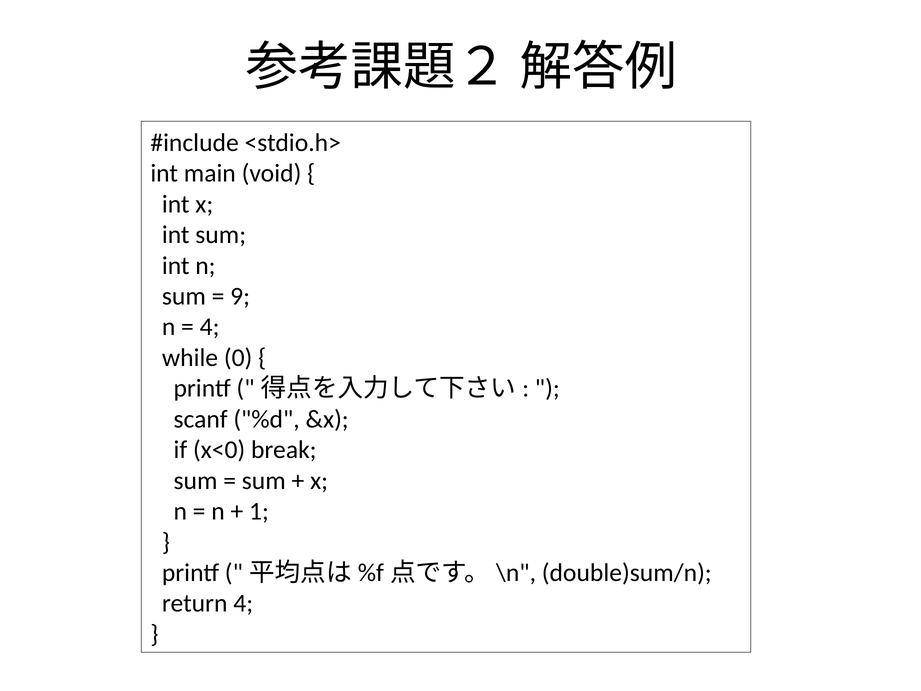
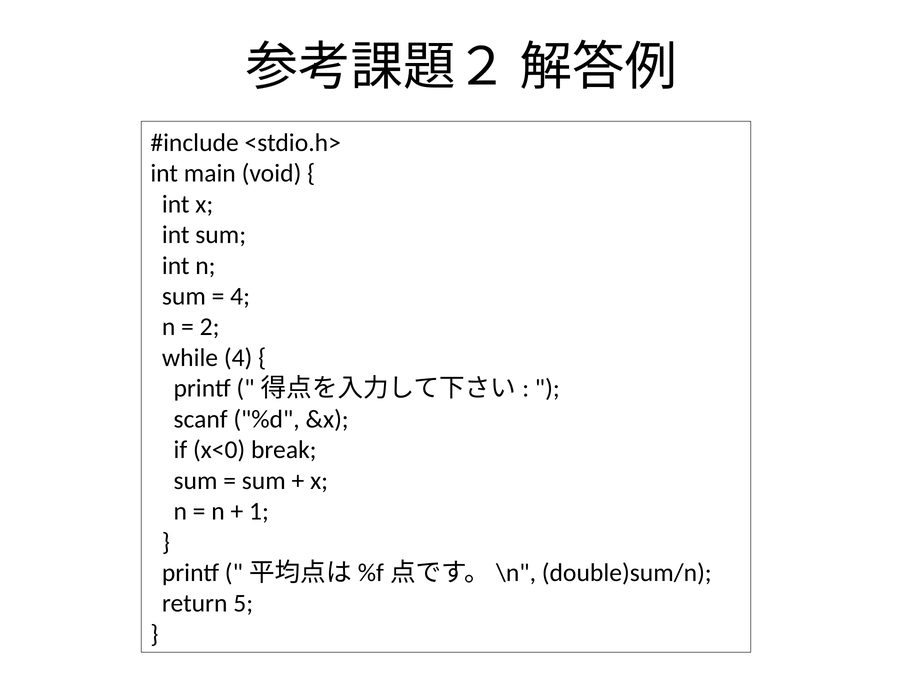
9 at (240, 296): 9 -> 4
4 at (210, 327): 4 -> 2
while 0: 0 -> 4
return 4: 4 -> 5
